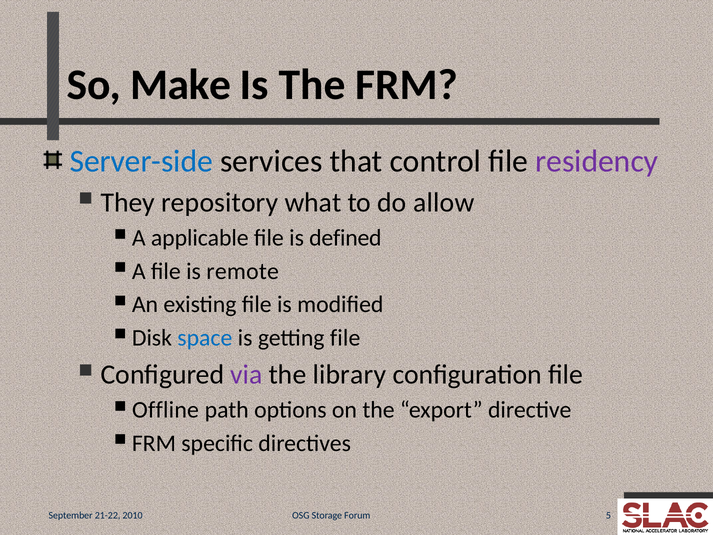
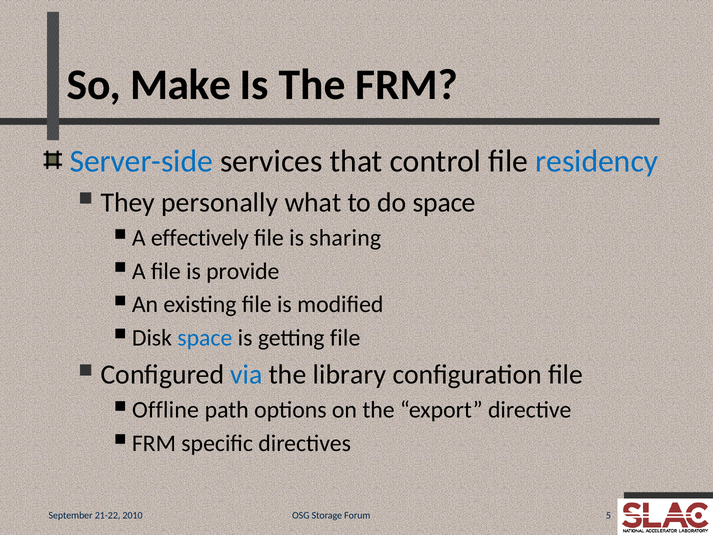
residency colour: purple -> blue
repository: repository -> personally
do allow: allow -> space
applicable: applicable -> effectively
defined: defined -> sharing
remote: remote -> provide
via colour: purple -> blue
